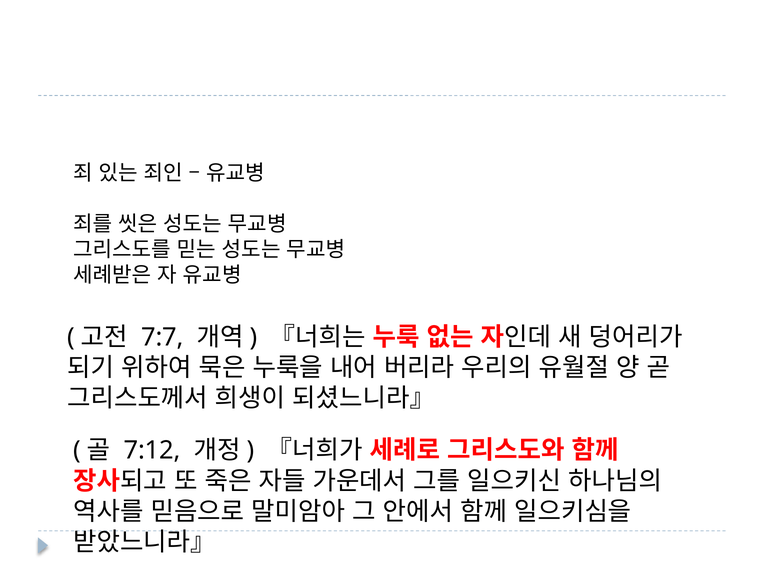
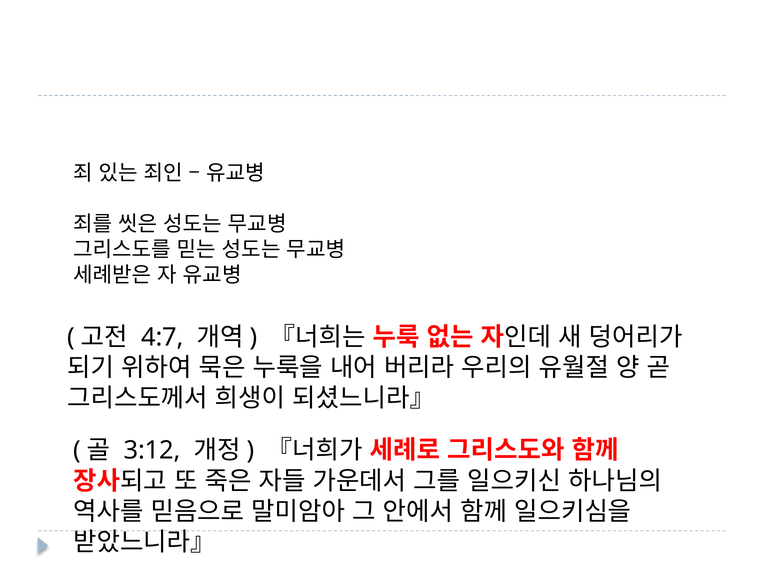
7:7: 7:7 -> 4:7
7:12: 7:12 -> 3:12
